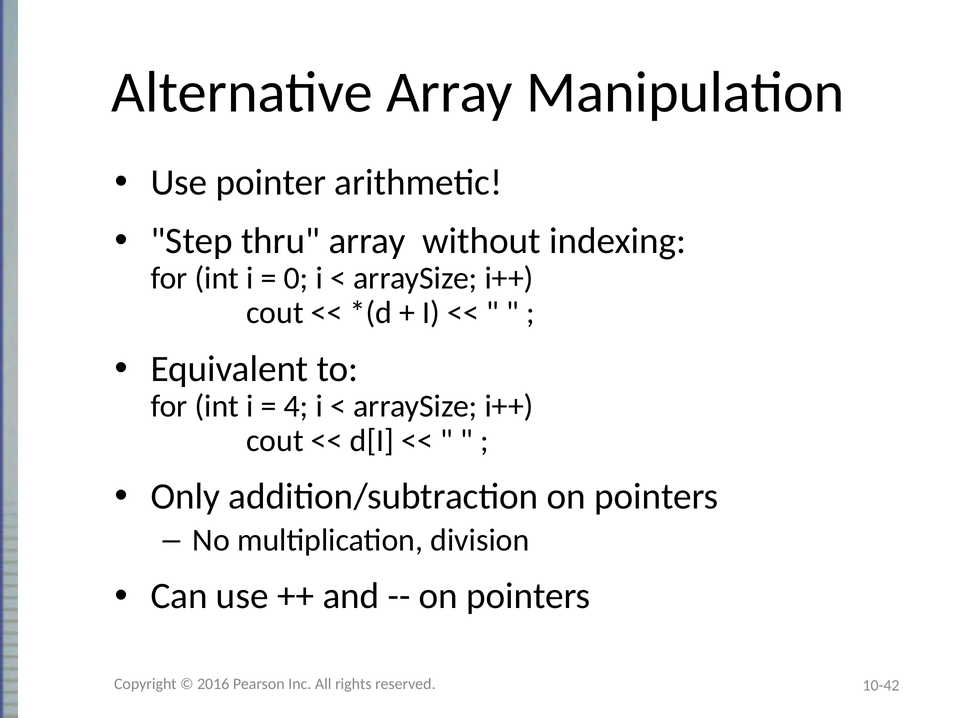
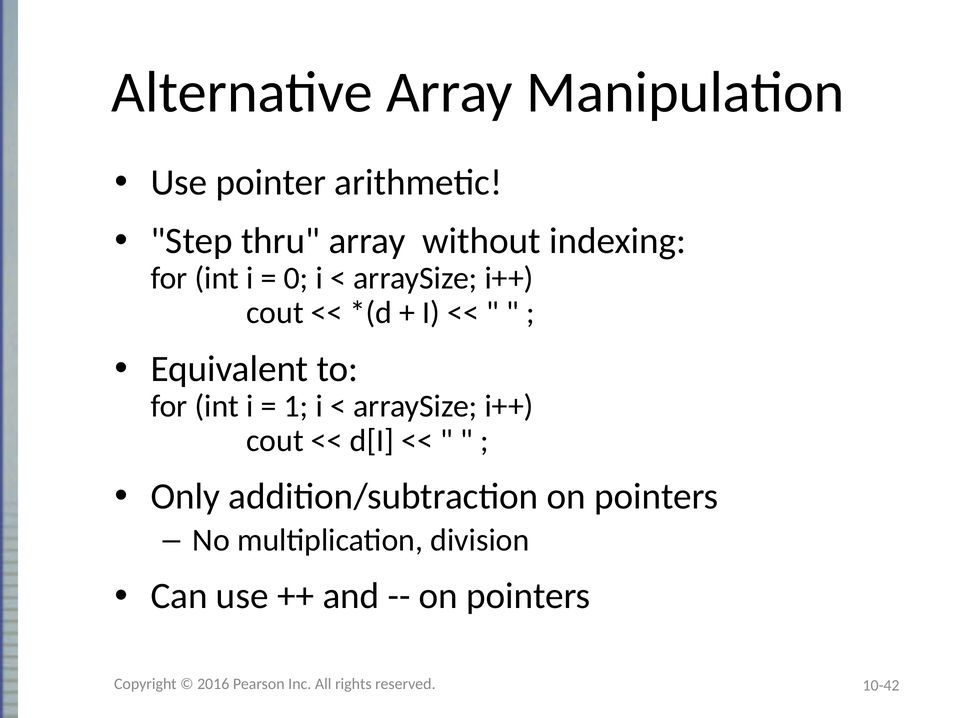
4: 4 -> 1
